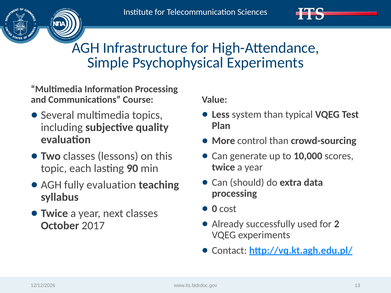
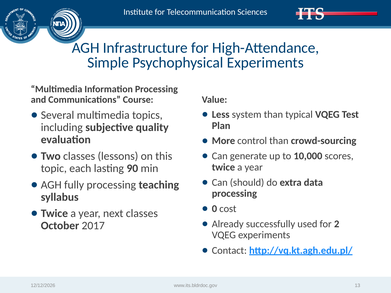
fully evaluation: evaluation -> processing
